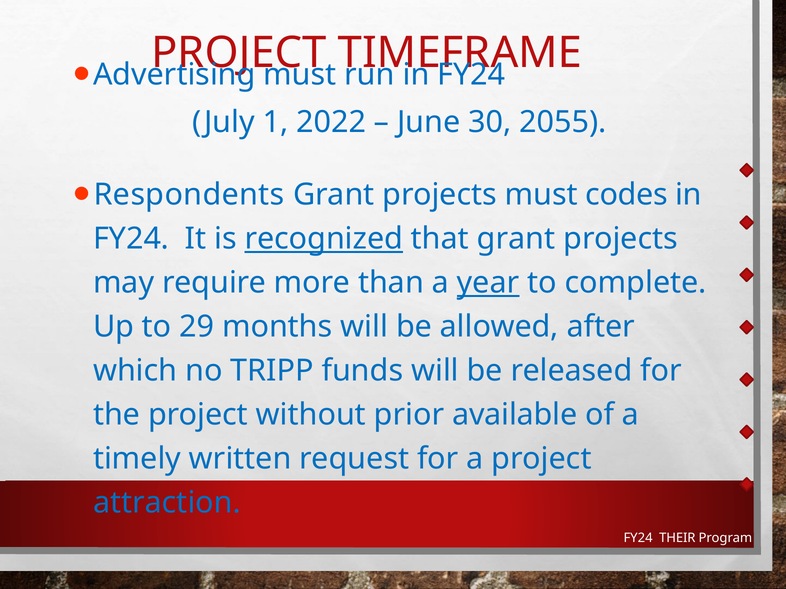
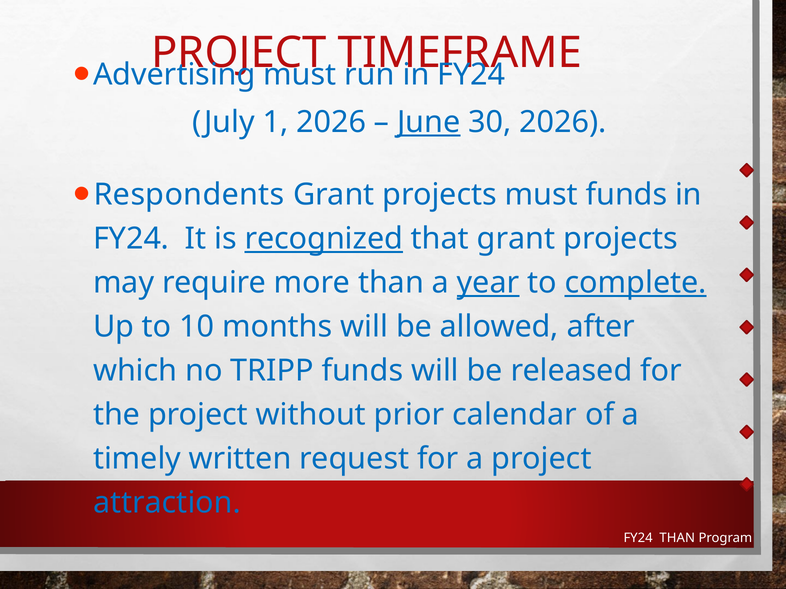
1 2022: 2022 -> 2026
June underline: none -> present
30 2055: 2055 -> 2026
must codes: codes -> funds
complete underline: none -> present
29: 29 -> 10
available: available -> calendar
FY24 THEIR: THEIR -> THAN
